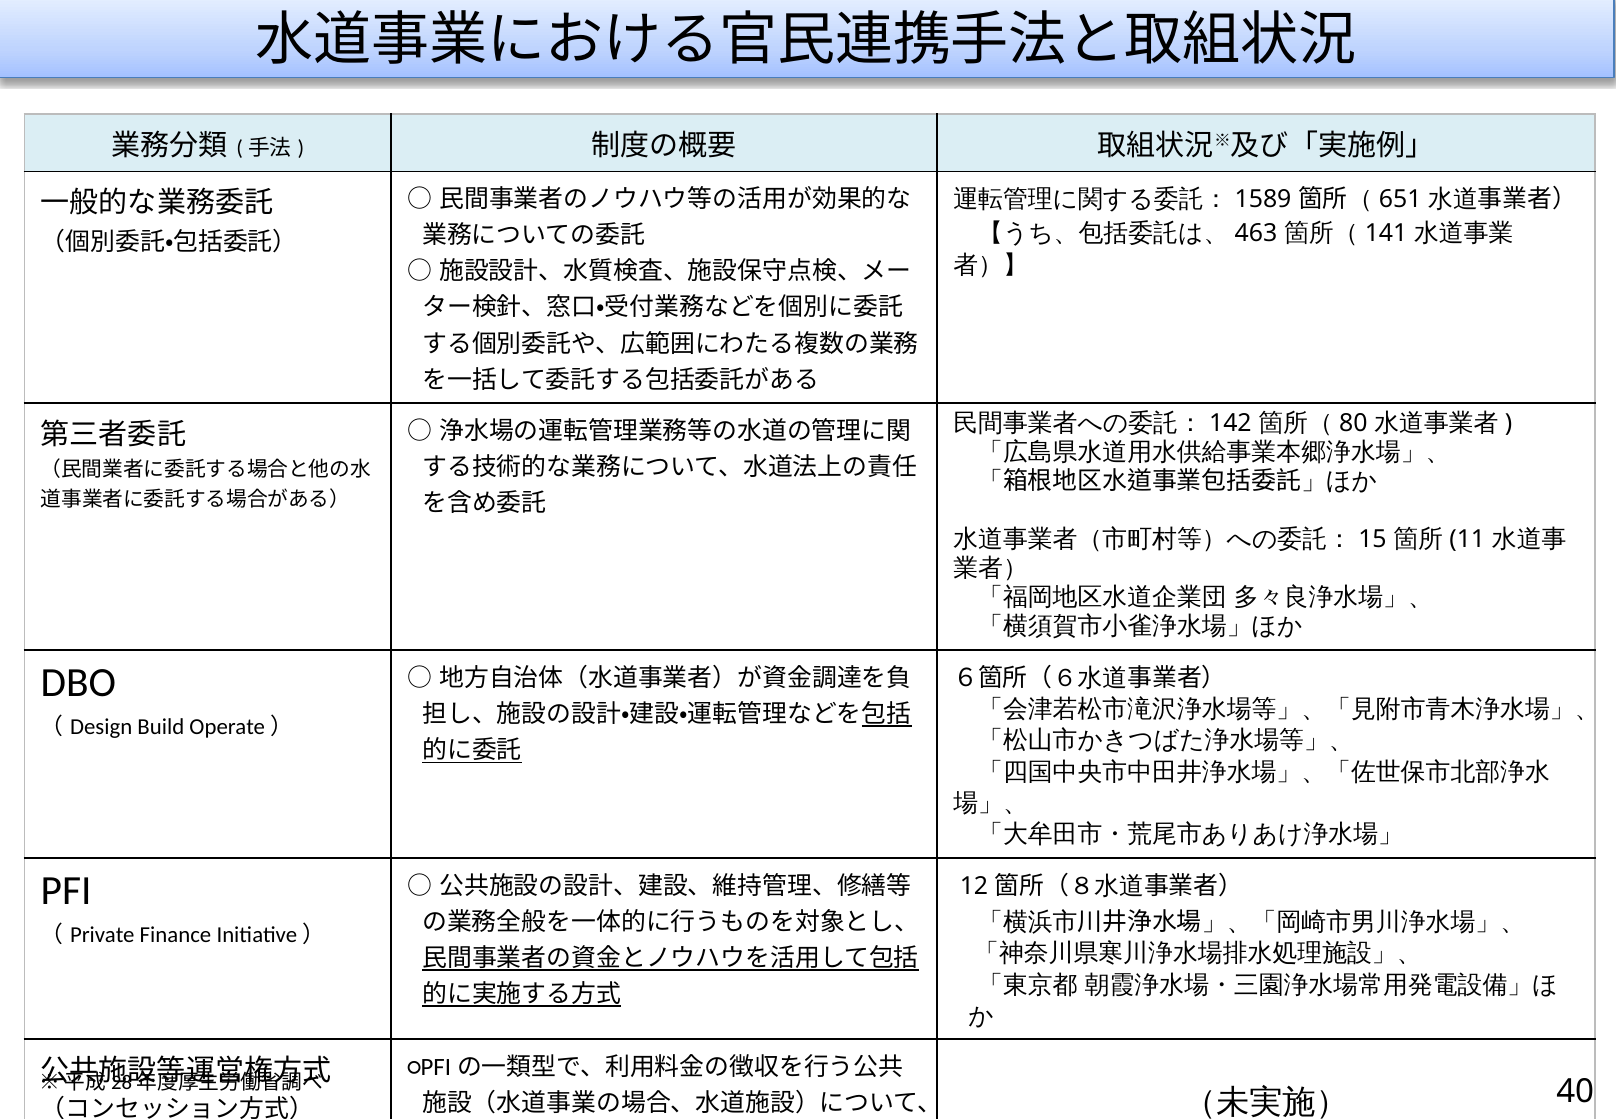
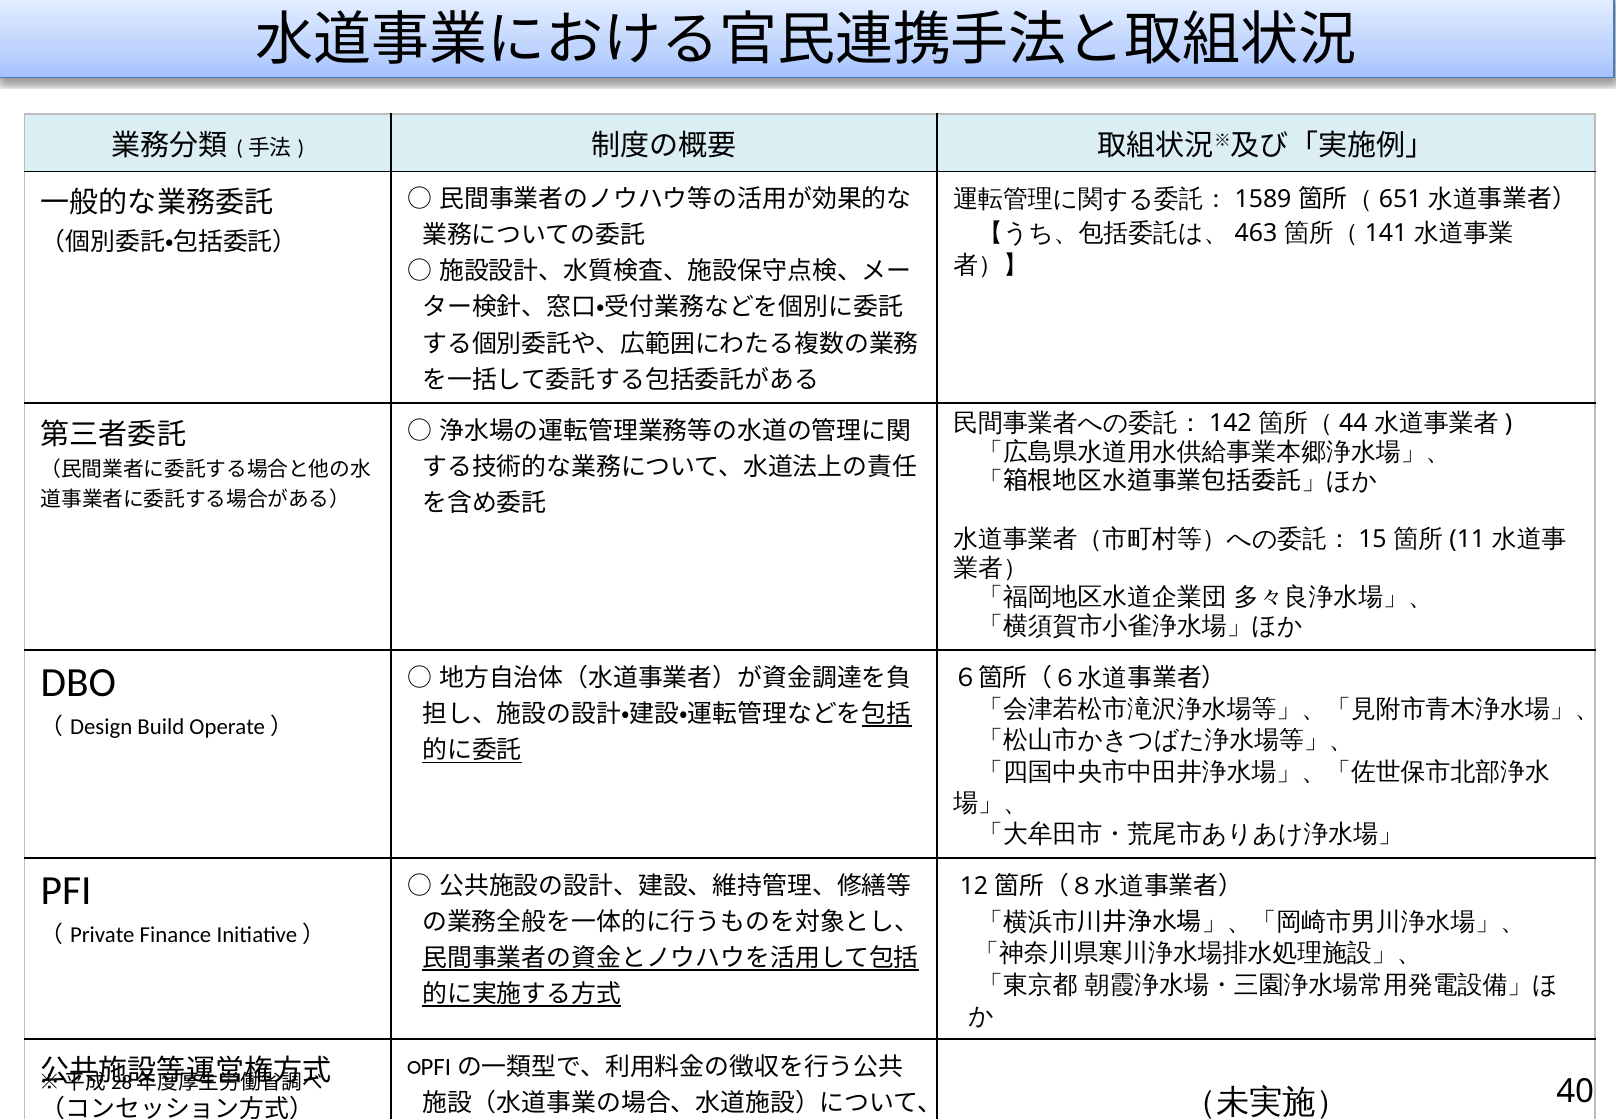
80: 80 -> 44
